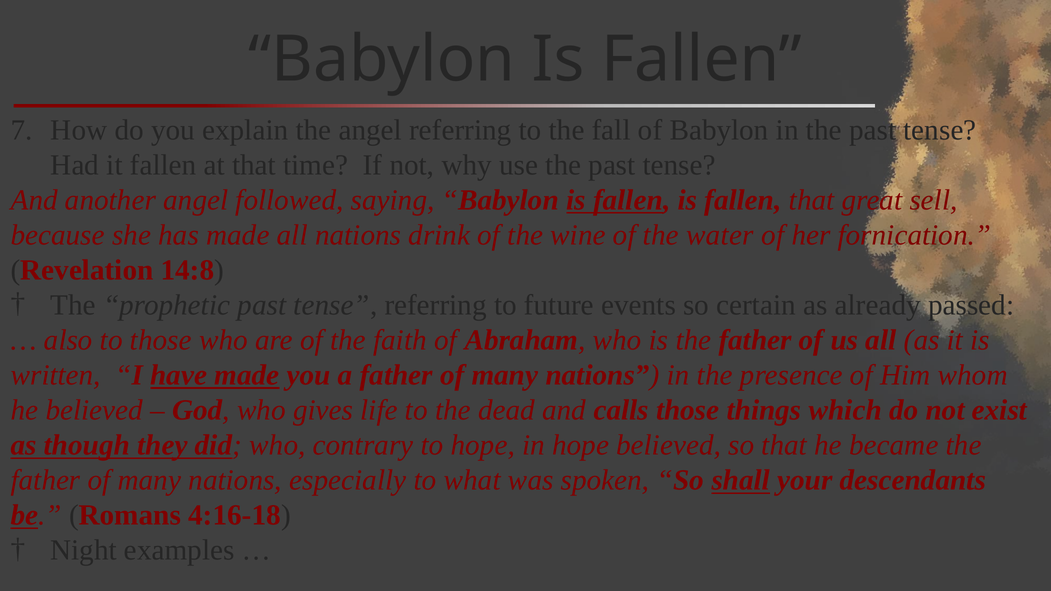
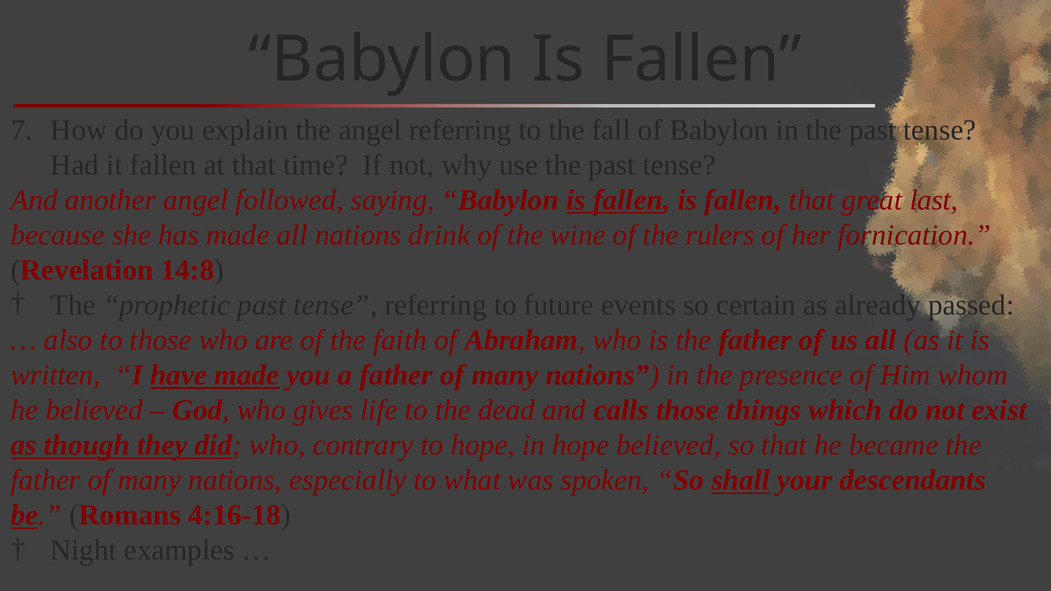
sell: sell -> last
water: water -> rulers
